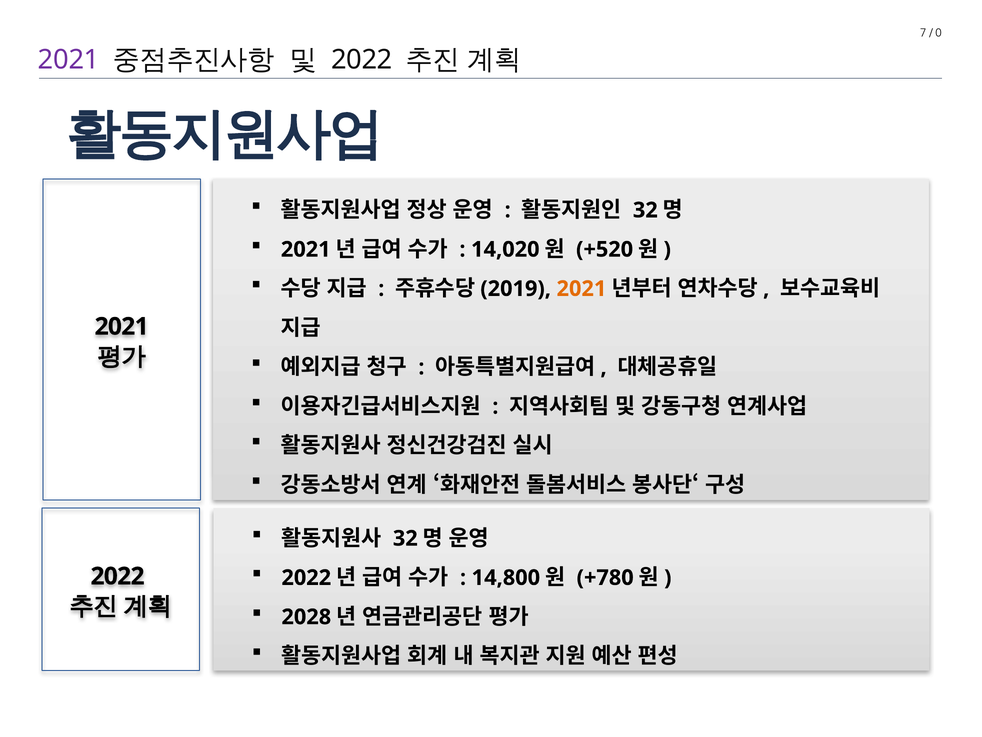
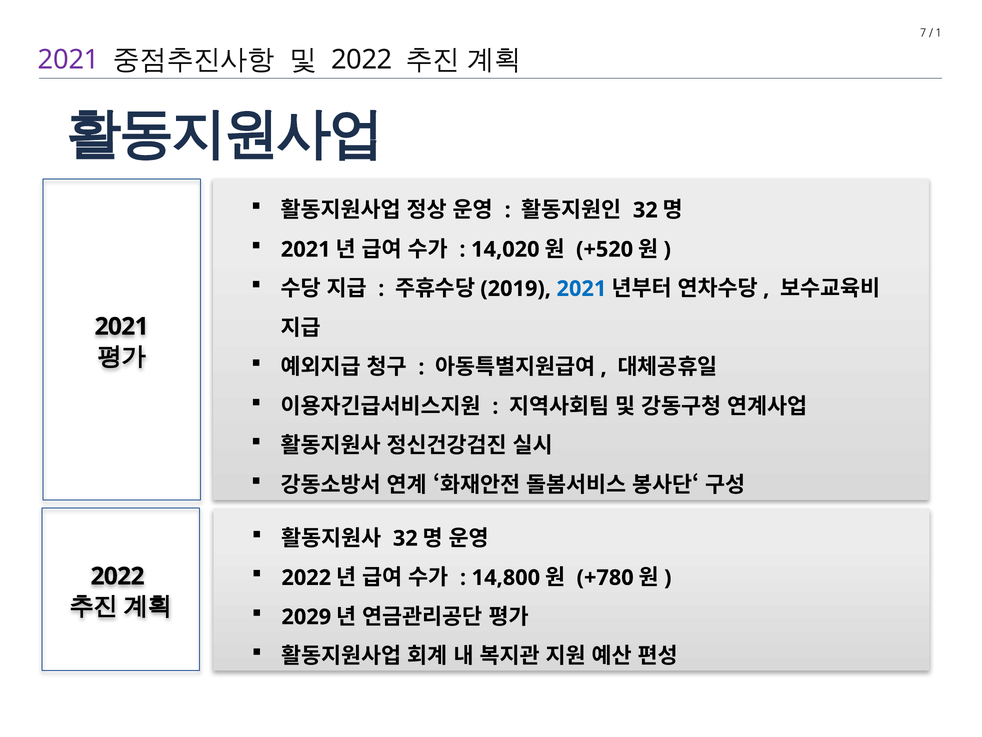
0: 0 -> 1
2021 at (581, 289) colour: orange -> blue
2028: 2028 -> 2029
